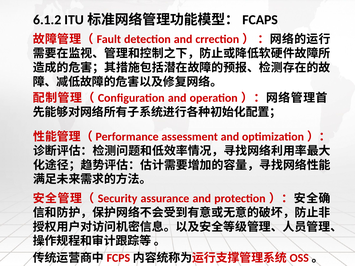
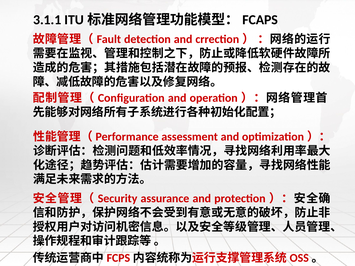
6.1.2: 6.1.2 -> 3.1.1
